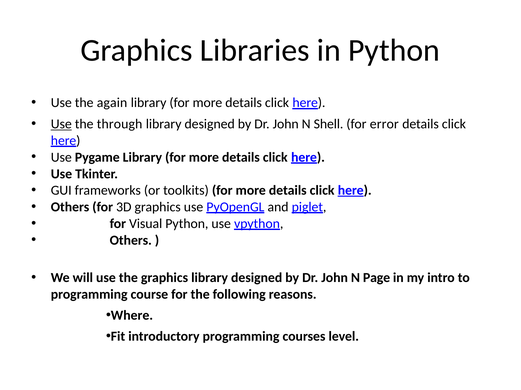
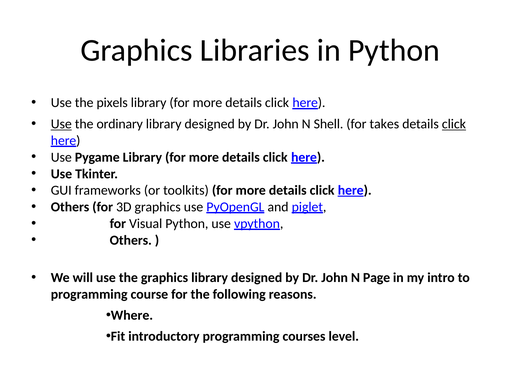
again: again -> pixels
through: through -> ordinary
error: error -> takes
click at (454, 124) underline: none -> present
